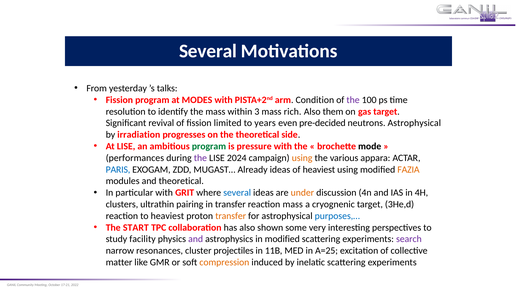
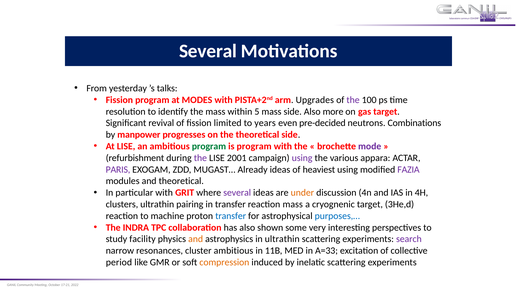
Condition: Condition -> Upgrades
3: 3 -> 5
mass rich: rich -> side
them: them -> more
neutrons Astrophysical: Astrophysical -> Combinations
irradiation: irradiation -> manpower
is pressure: pressure -> program
mode colour: black -> purple
performances: performances -> refurbishment
2024: 2024 -> 2001
using at (302, 158) colour: orange -> purple
PARIS colour: blue -> purple
FAZIA colour: orange -> purple
several at (237, 193) colour: blue -> purple
to heaviest: heaviest -> machine
transfer at (231, 216) colour: orange -> blue
START: START -> INDRA
and at (196, 239) colour: purple -> orange
in modified: modified -> ultrathin
cluster projectiles: projectiles -> ambitious
A=25: A=25 -> A=33
matter: matter -> period
